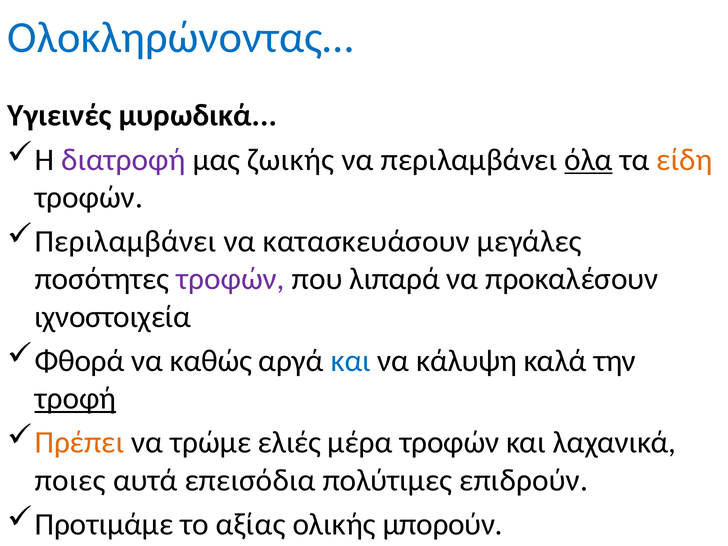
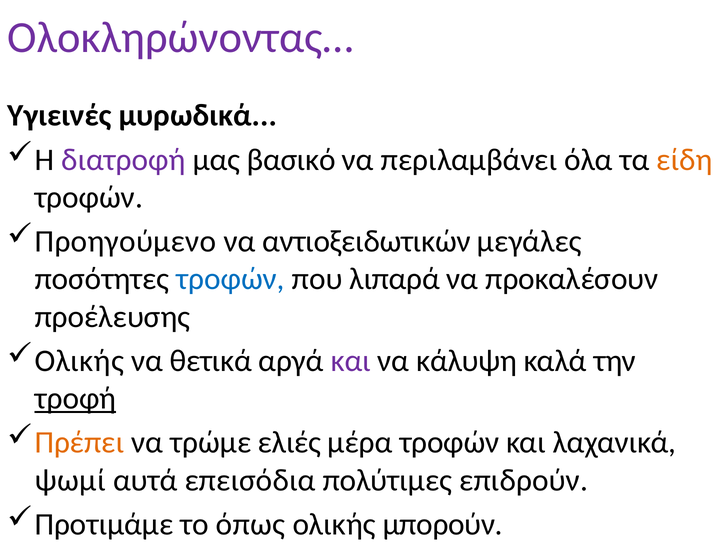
Ολοκληρώνοντας… colour: blue -> purple
ζωικής: ζωικής -> βασικό
όλα underline: present -> none
Περιλαμβάνει at (126, 242): Περιλαμβάνει -> Προηγούμενο
κατασκευάσουν: κατασκευάσουν -> αντιοξειδωτικών
τροφών at (231, 279) colour: purple -> blue
ιχνοστοιχεία: ιχνοστοιχεία -> προέλευσης
Φθορά at (80, 361): Φθορά -> Ολικής
καθώς: καθώς -> θετικά
και at (351, 361) colour: blue -> purple
ποιες: ποιες -> ψωμί
αξίας: αξίας -> όπως
